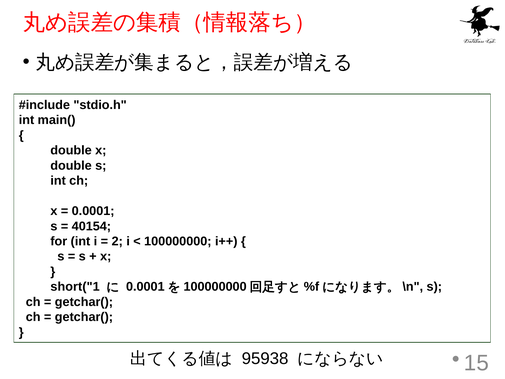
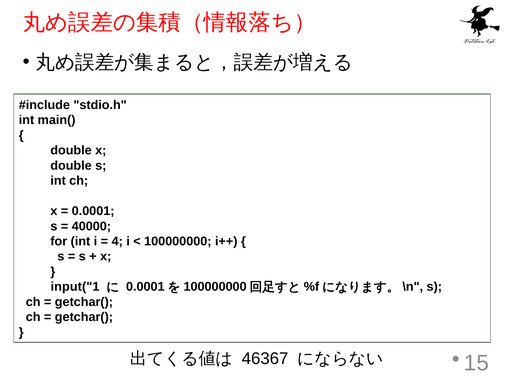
40154: 40154 -> 40000
2: 2 -> 4
short("1: short("1 -> input("1
95938: 95938 -> 46367
